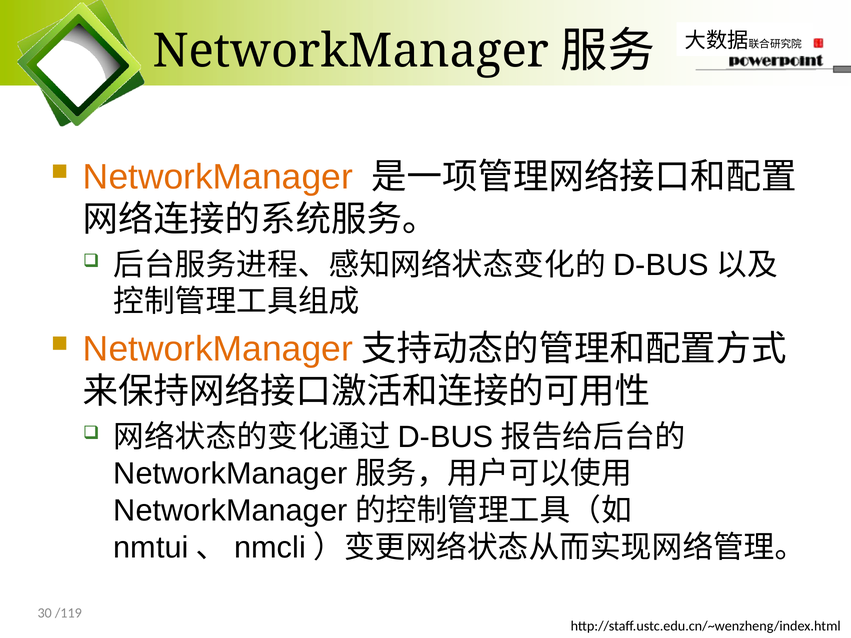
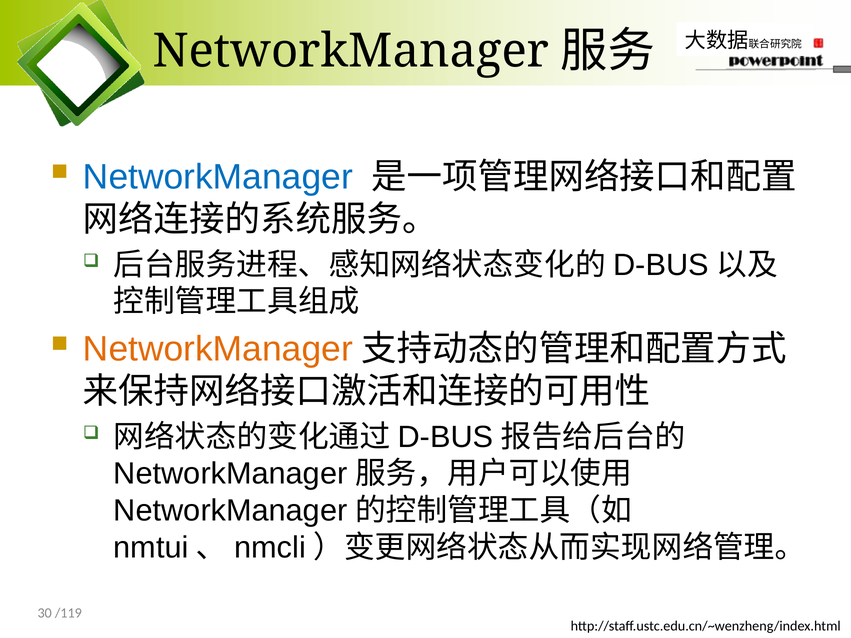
NetworkManager at (218, 177) colour: orange -> blue
